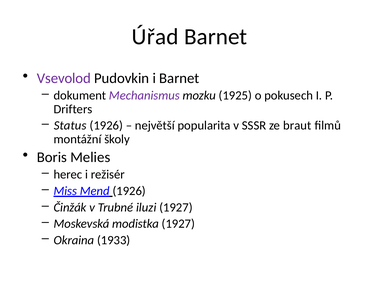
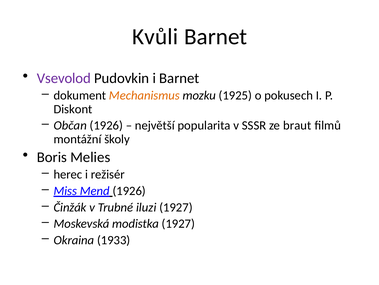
Úřad: Úřad -> Kvůli
Mechanismus colour: purple -> orange
Drifters: Drifters -> Diskont
Status: Status -> Občan
